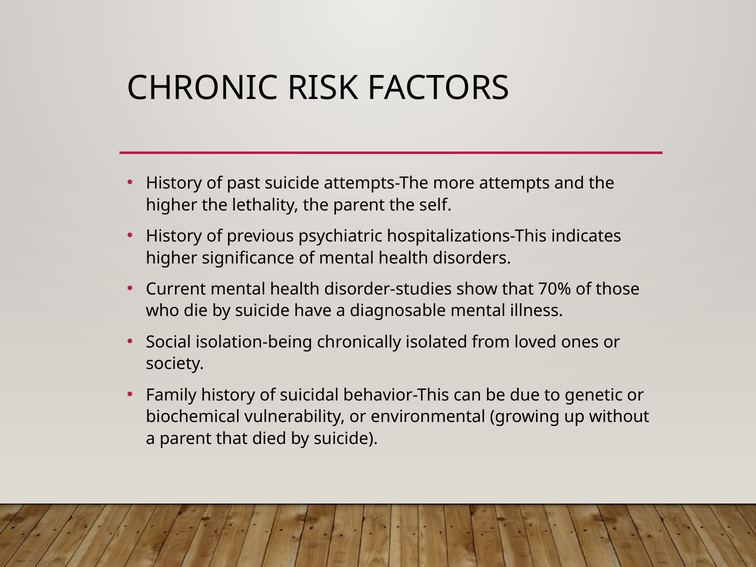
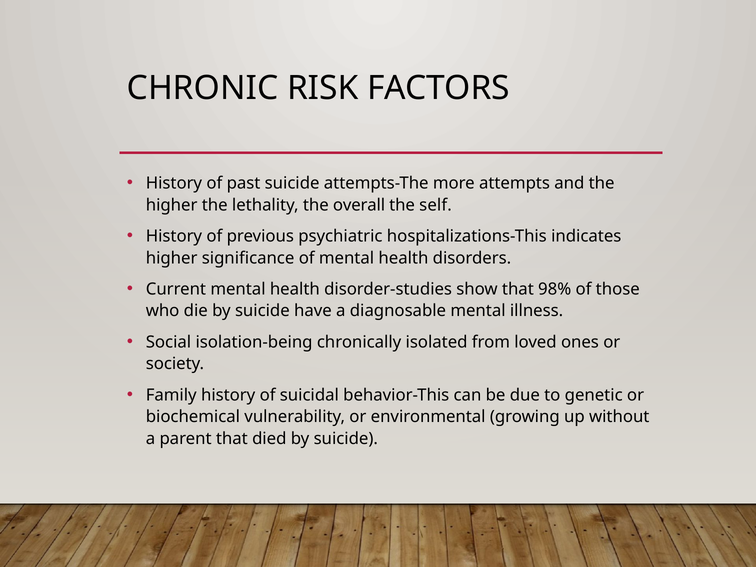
the parent: parent -> overall
70%: 70% -> 98%
